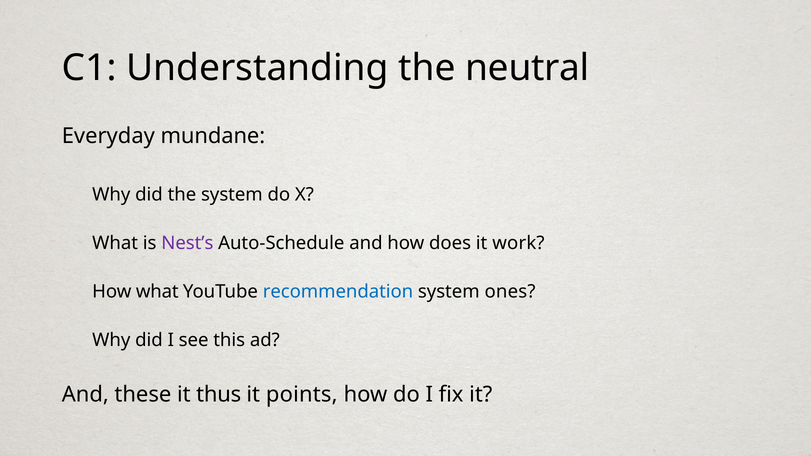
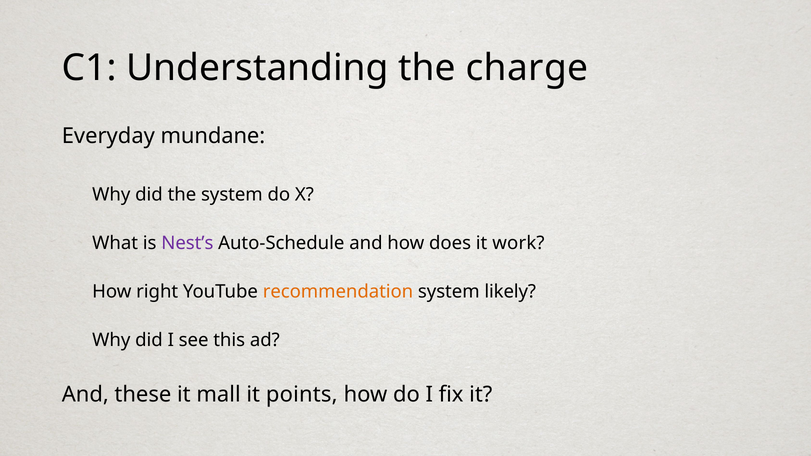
neutral: neutral -> charge
How what: what -> right
recommendation colour: blue -> orange
ones: ones -> likely
thus: thus -> mall
